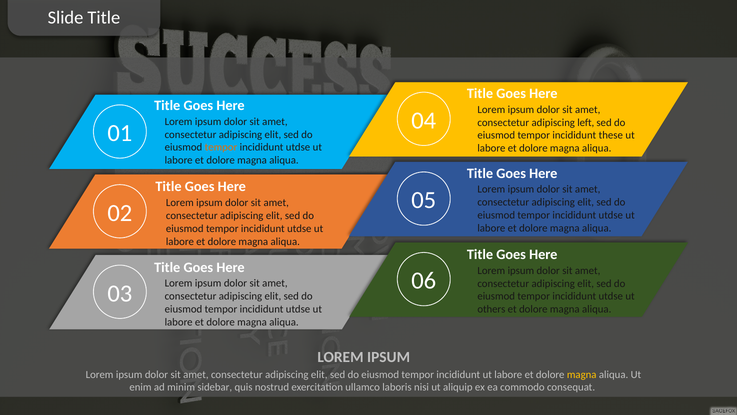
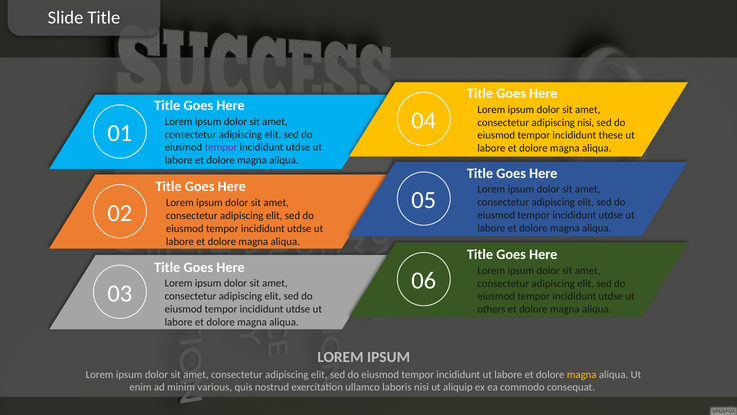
adipiscing left: left -> nisi
tempor at (221, 147) colour: orange -> purple
sidebar: sidebar -> various
